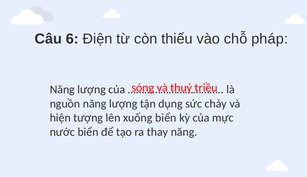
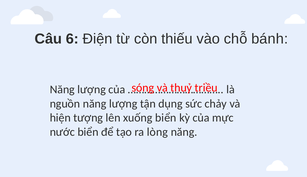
pháp: pháp -> bánh
thay: thay -> lòng
